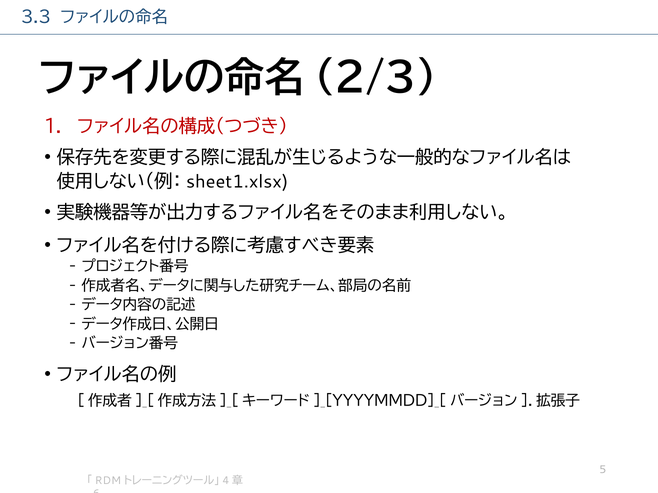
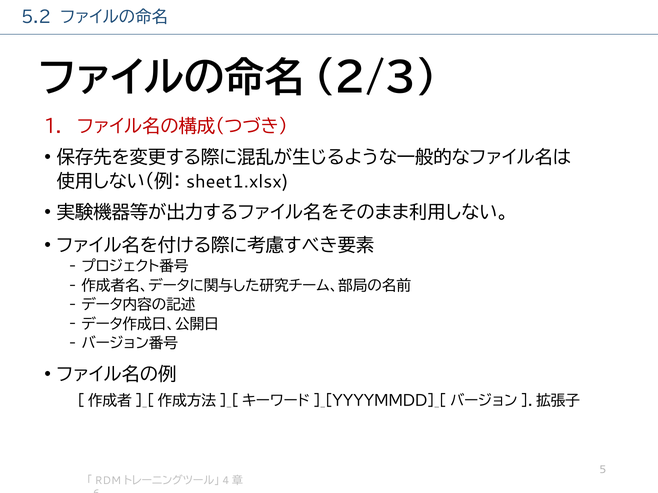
3.3: 3.3 -> 5.2
